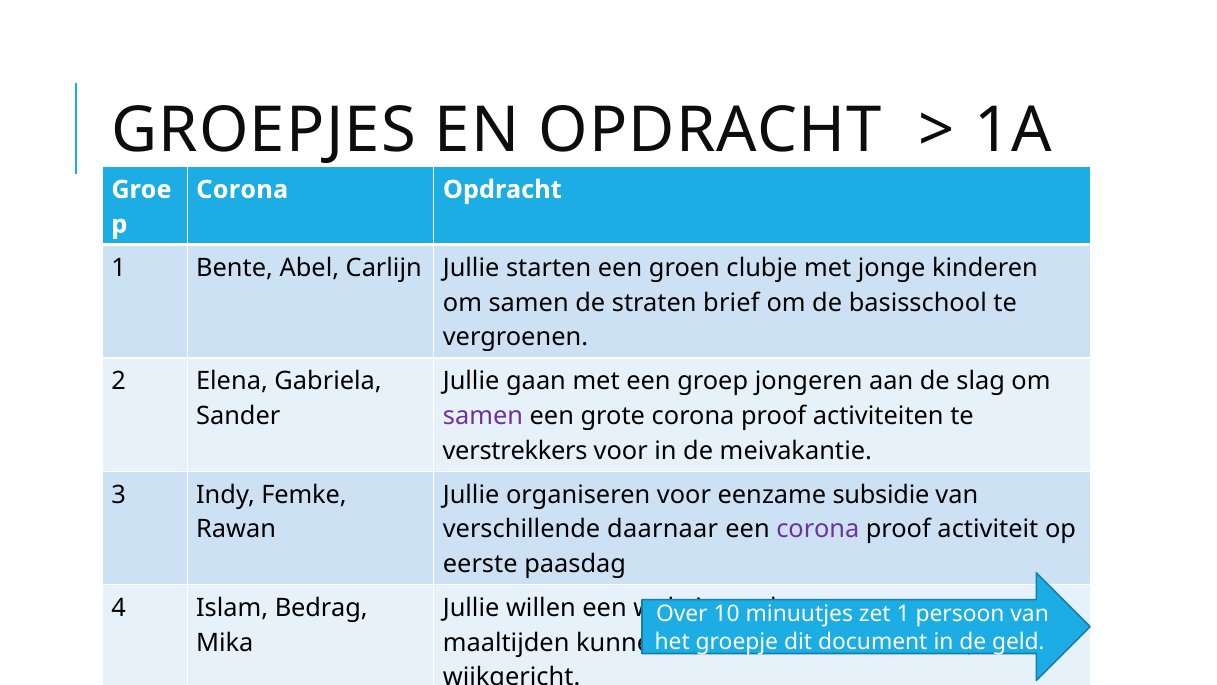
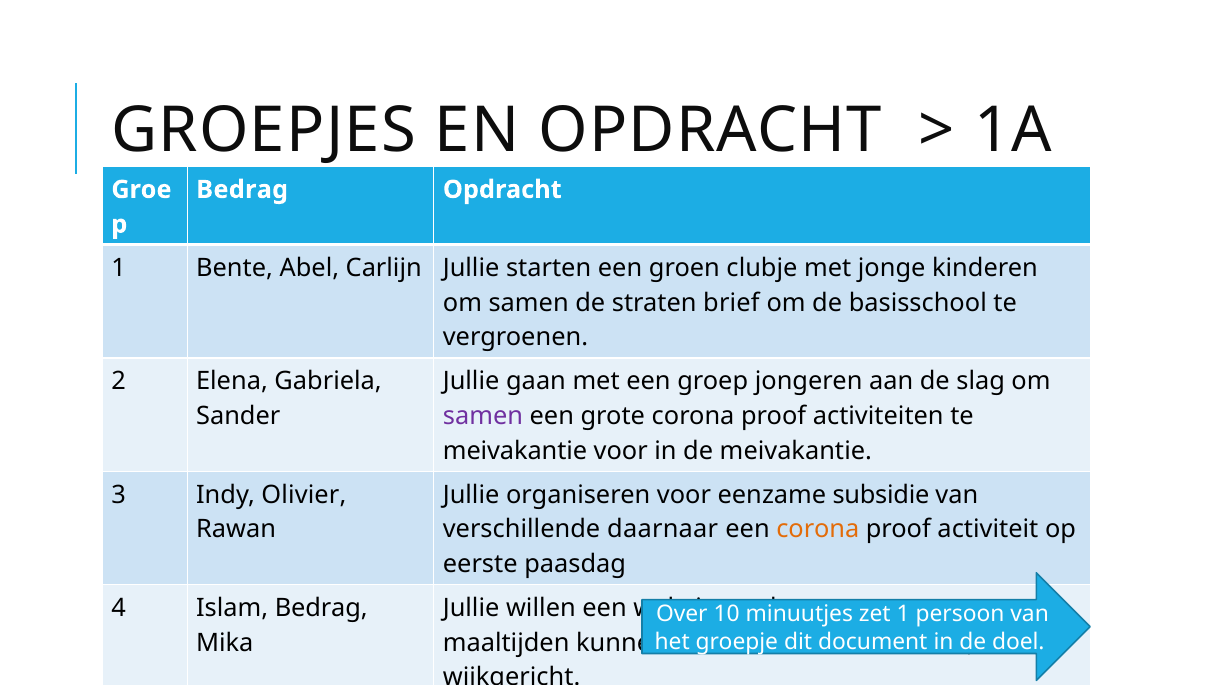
Corona at (242, 189): Corona -> Bedrag
verstrekkers at (515, 451): verstrekkers -> meivakantie
Femke: Femke -> Olivier
corona at (818, 529) colour: purple -> orange
geld: geld -> doel
